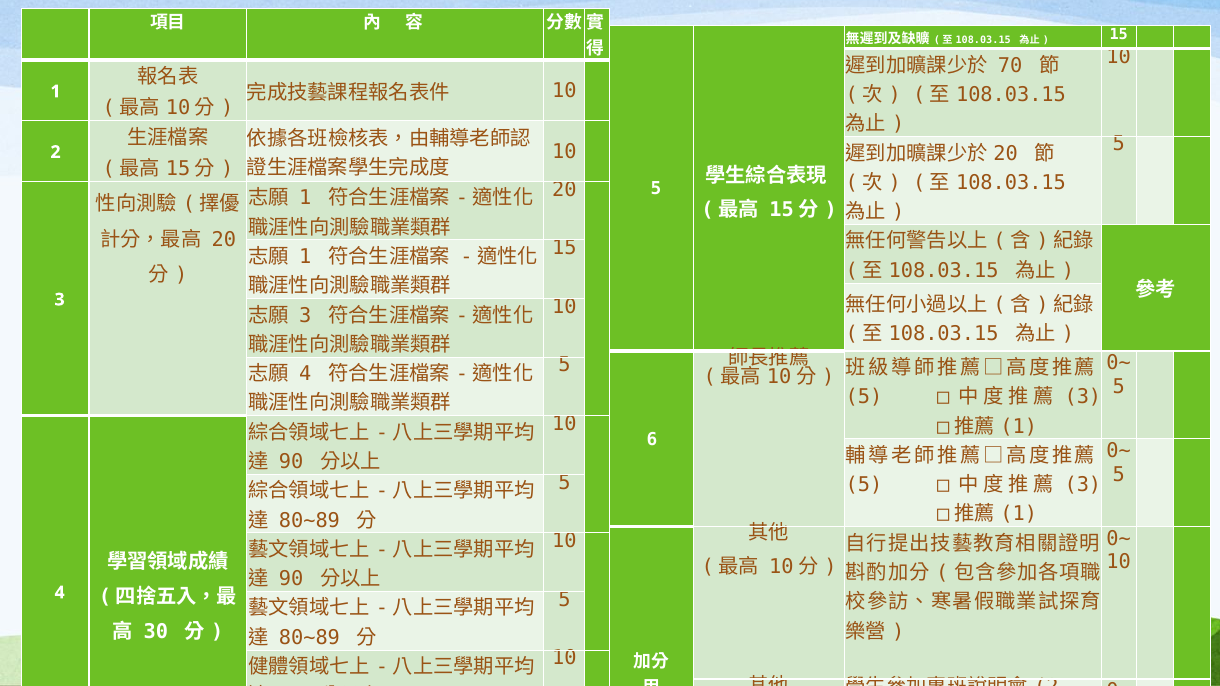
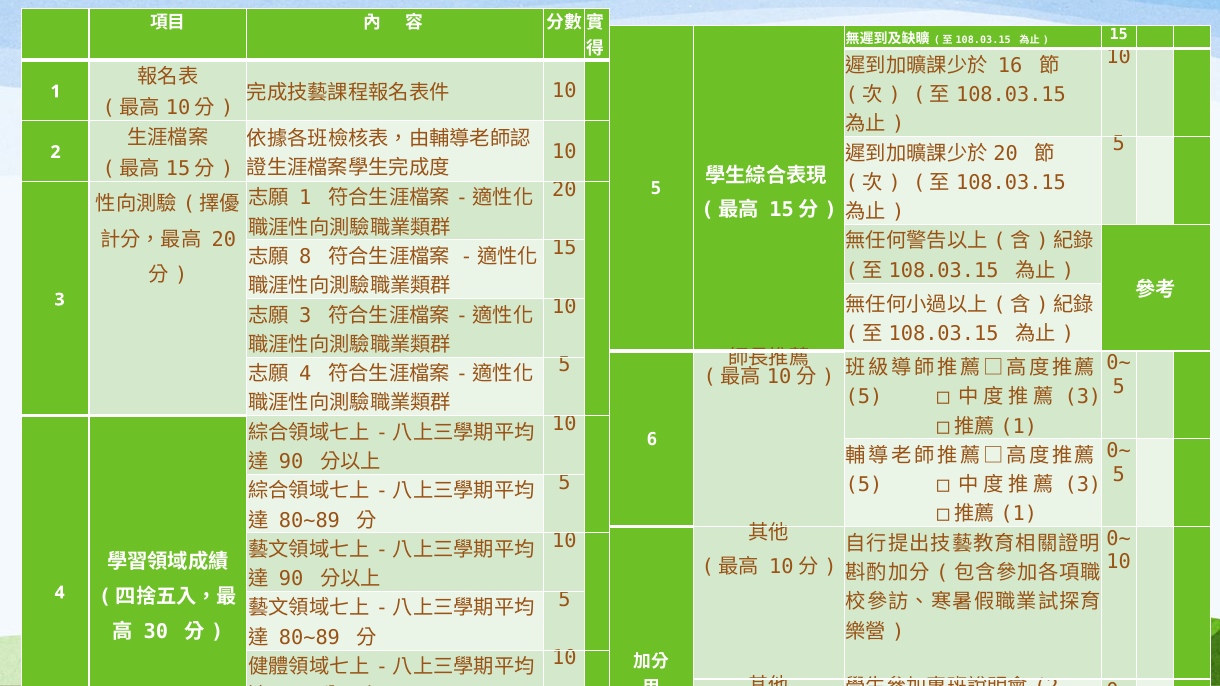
70: 70 -> 16
1 at (305, 257): 1 -> 8
